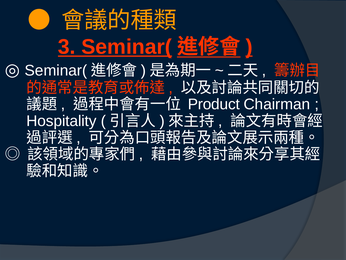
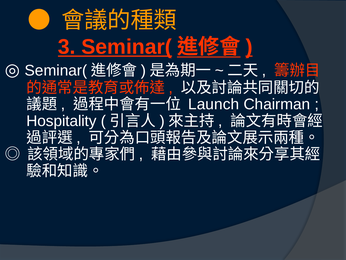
Product: Product -> Launch
